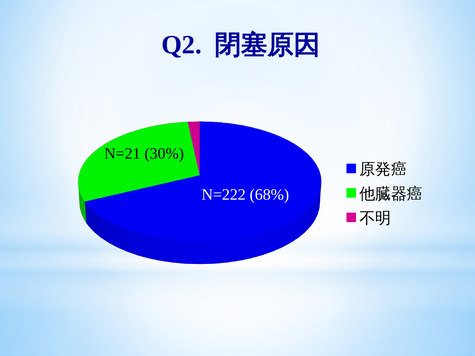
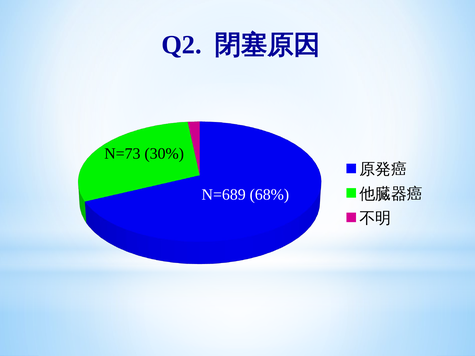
N=21: N=21 -> N=73
N=222: N=222 -> N=689
